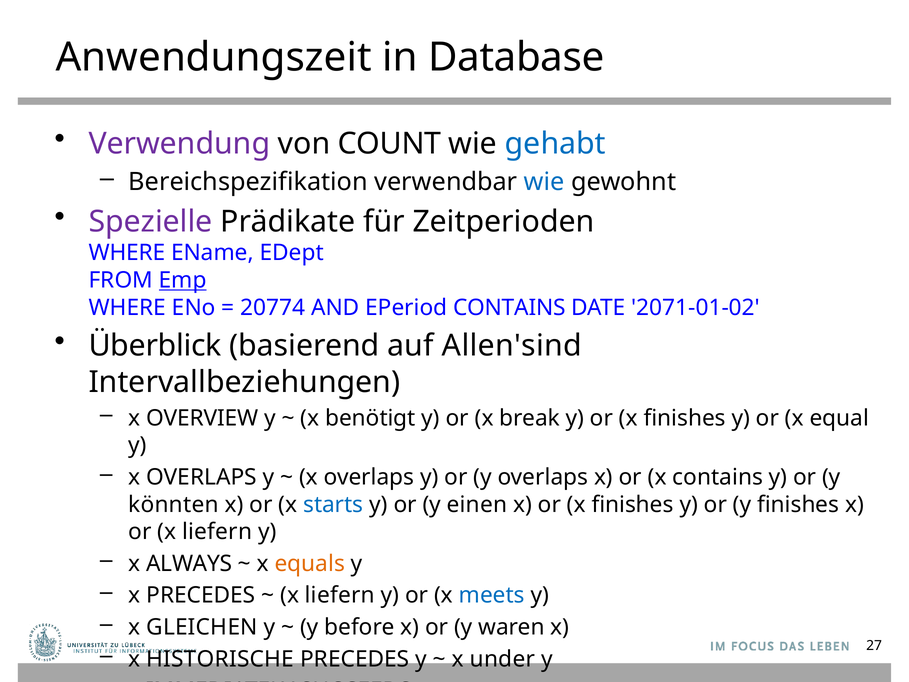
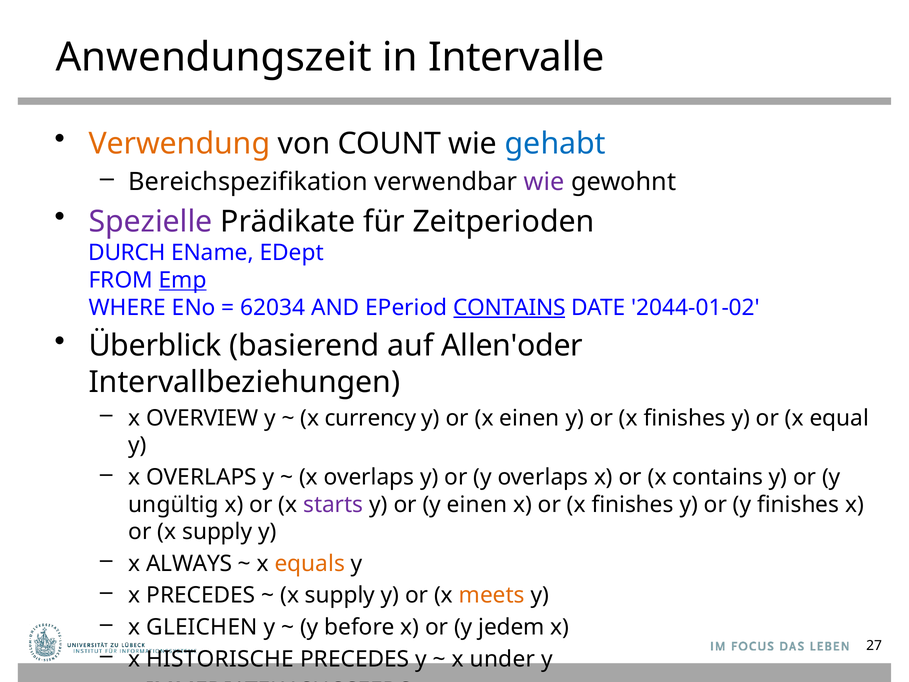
Database: Database -> Intervalle
Verwendung colour: purple -> orange
wie at (544, 182) colour: blue -> purple
WHERE at (127, 253): WHERE -> DURCH
20774: 20774 -> 62034
CONTAINS at (509, 307) underline: none -> present
2071-01-02: 2071-01-02 -> 2044-01-02
Allen'sind: Allen'sind -> Allen'oder
benötigt: benötigt -> currency
x break: break -> einen
könnten: könnten -> ungültig
starts colour: blue -> purple
or x liefern: liefern -> supply
liefern at (340, 595): liefern -> supply
meets at (492, 595) colour: blue -> orange
waren: waren -> jedem
